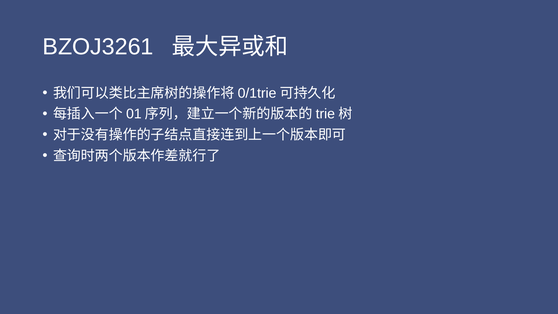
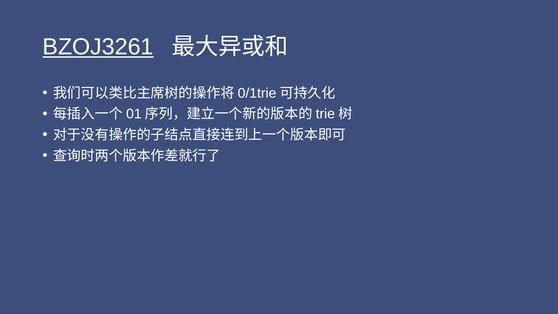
BZOJ3261 underline: none -> present
